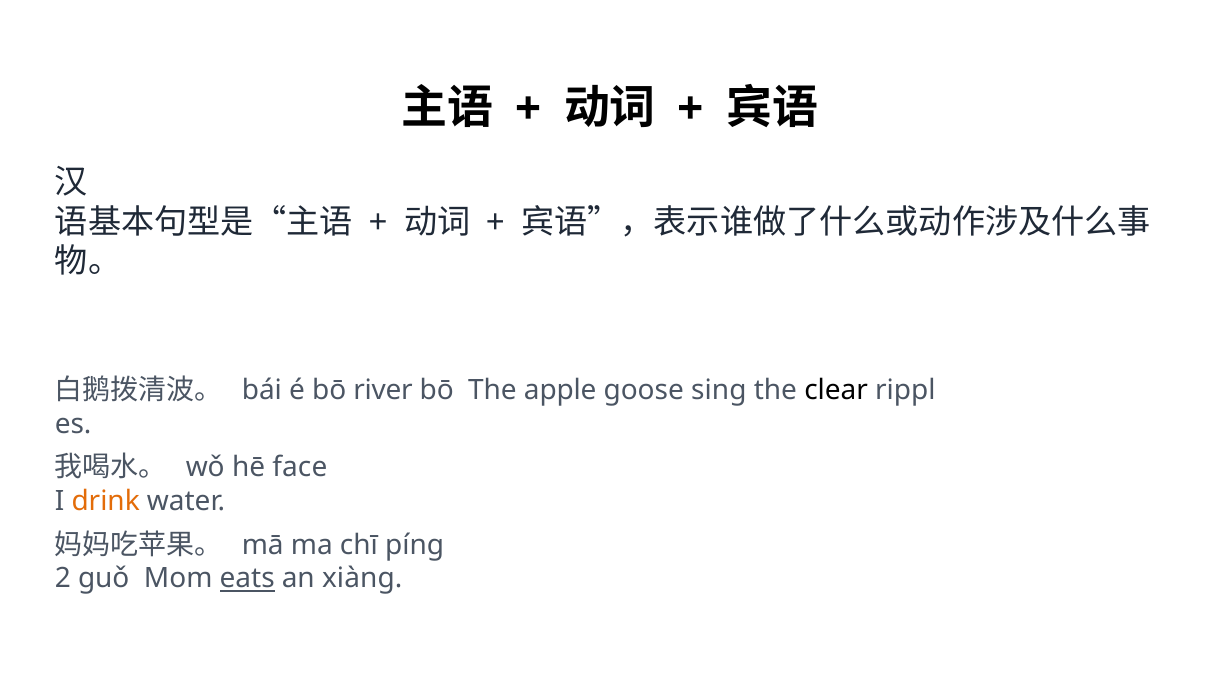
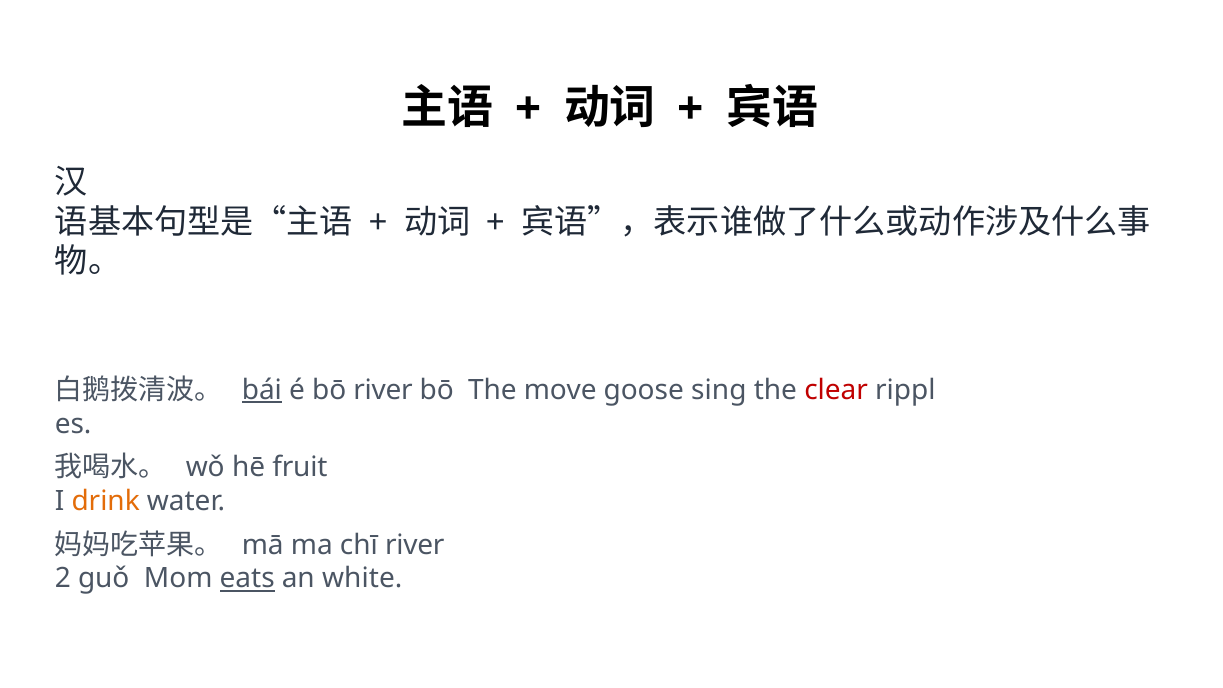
bái underline: none -> present
apple: apple -> move
clear colour: black -> red
face: face -> fruit
chī píng: píng -> river
xiàng: xiàng -> white
